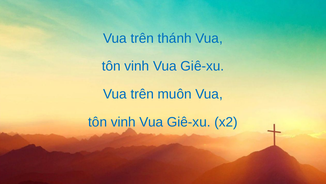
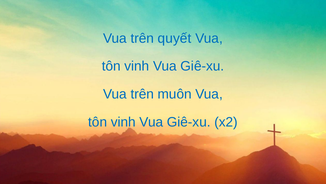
thánh: thánh -> quyết
